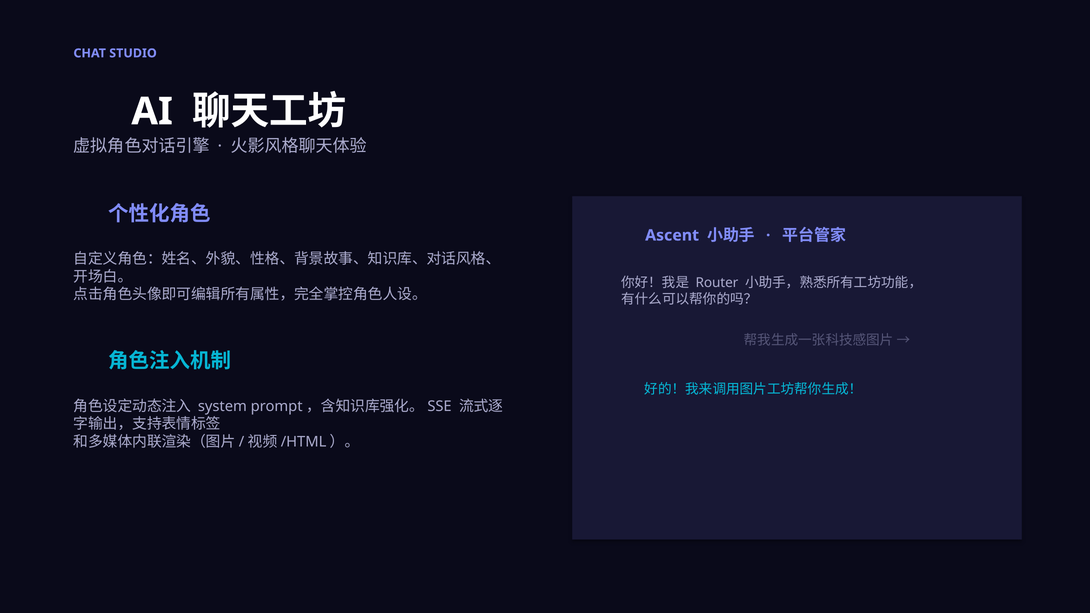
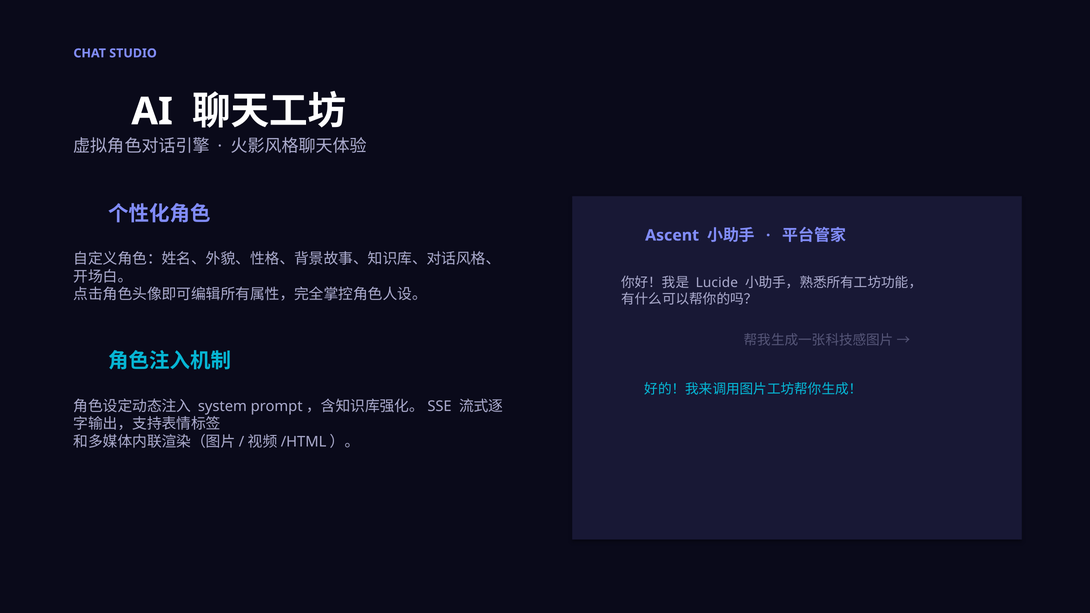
Router: Router -> Lucide
